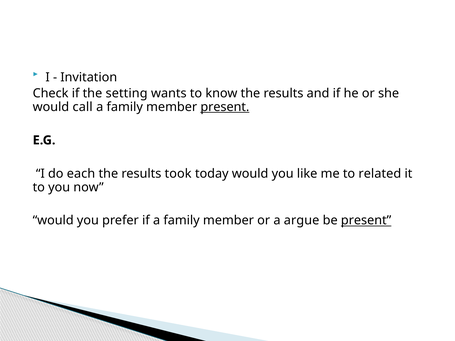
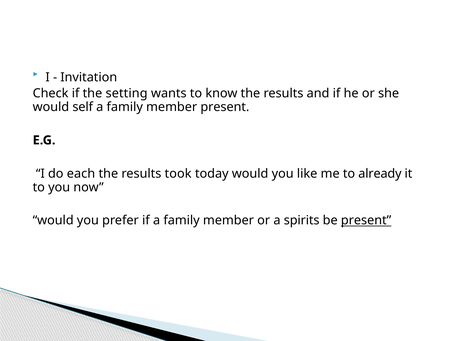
call: call -> self
present at (225, 107) underline: present -> none
related: related -> already
argue: argue -> spirits
